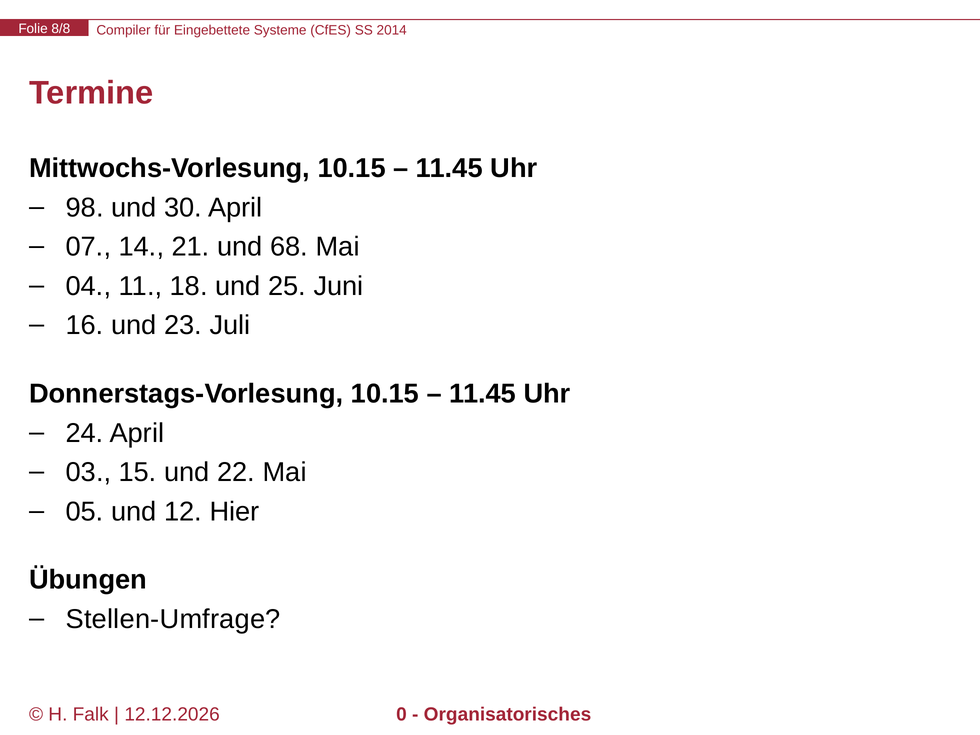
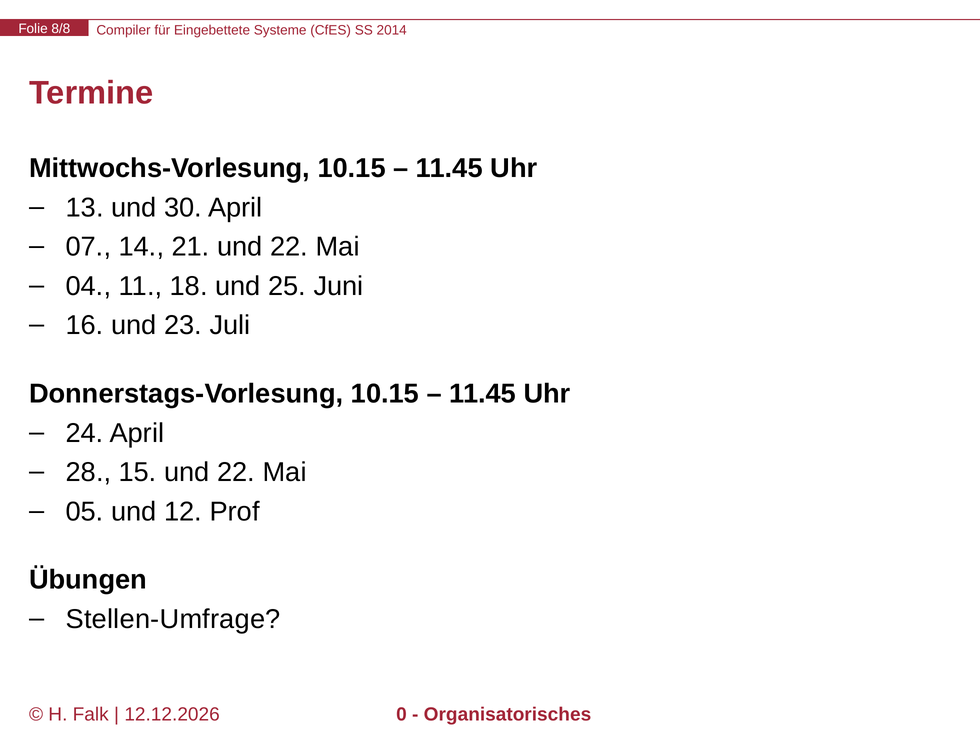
98: 98 -> 13
21 und 68: 68 -> 22
03: 03 -> 28
Hier: Hier -> Prof
